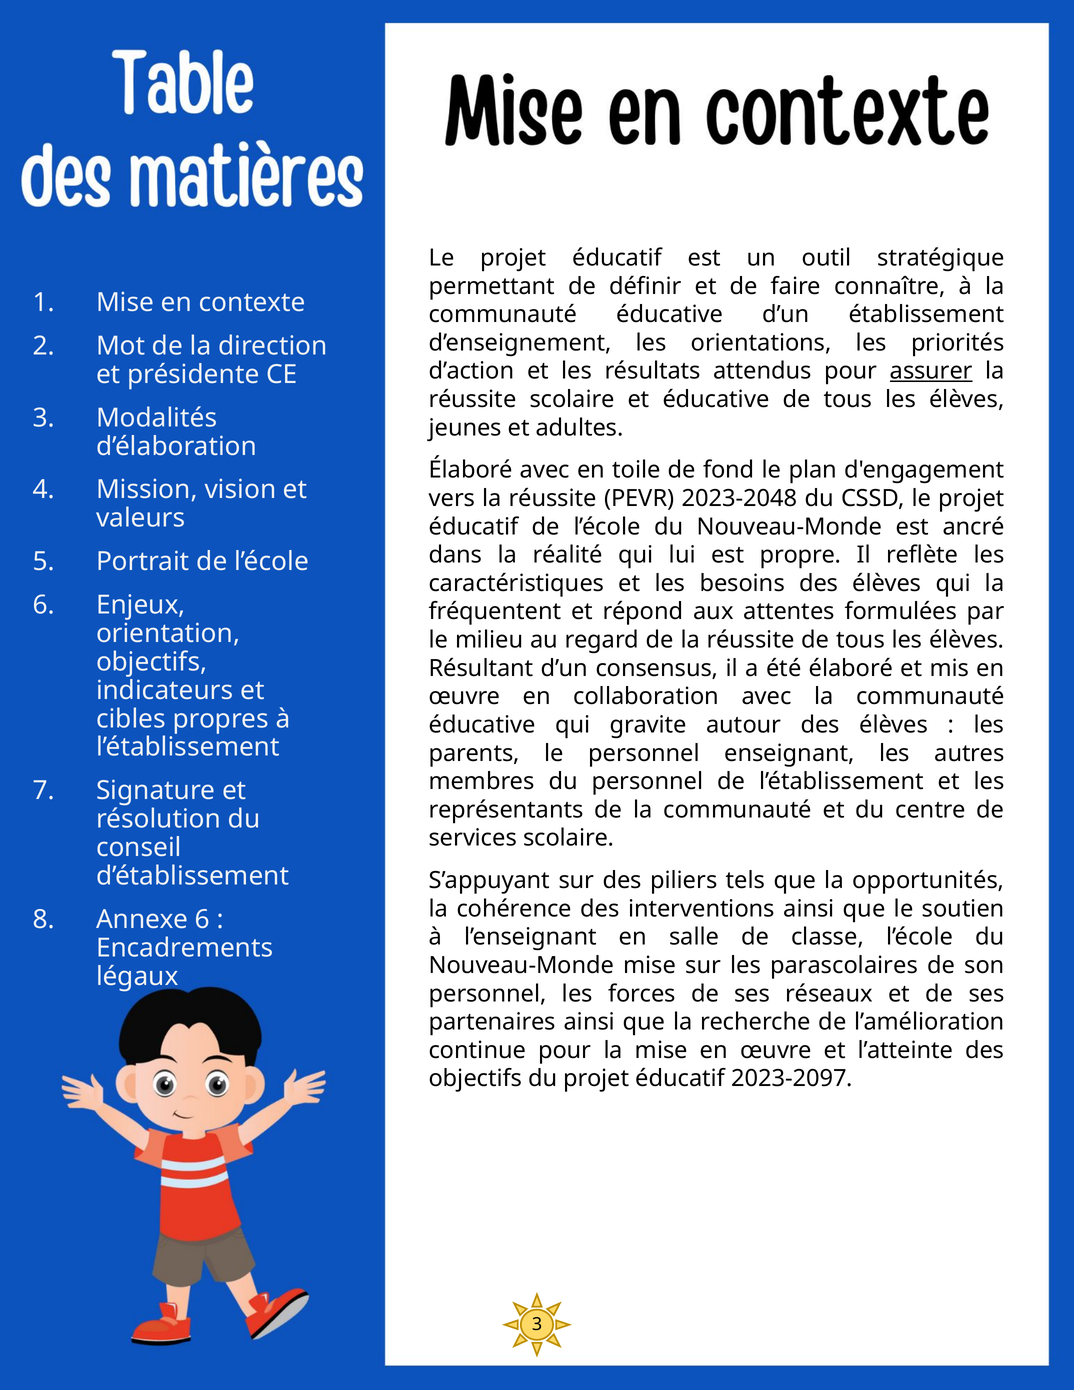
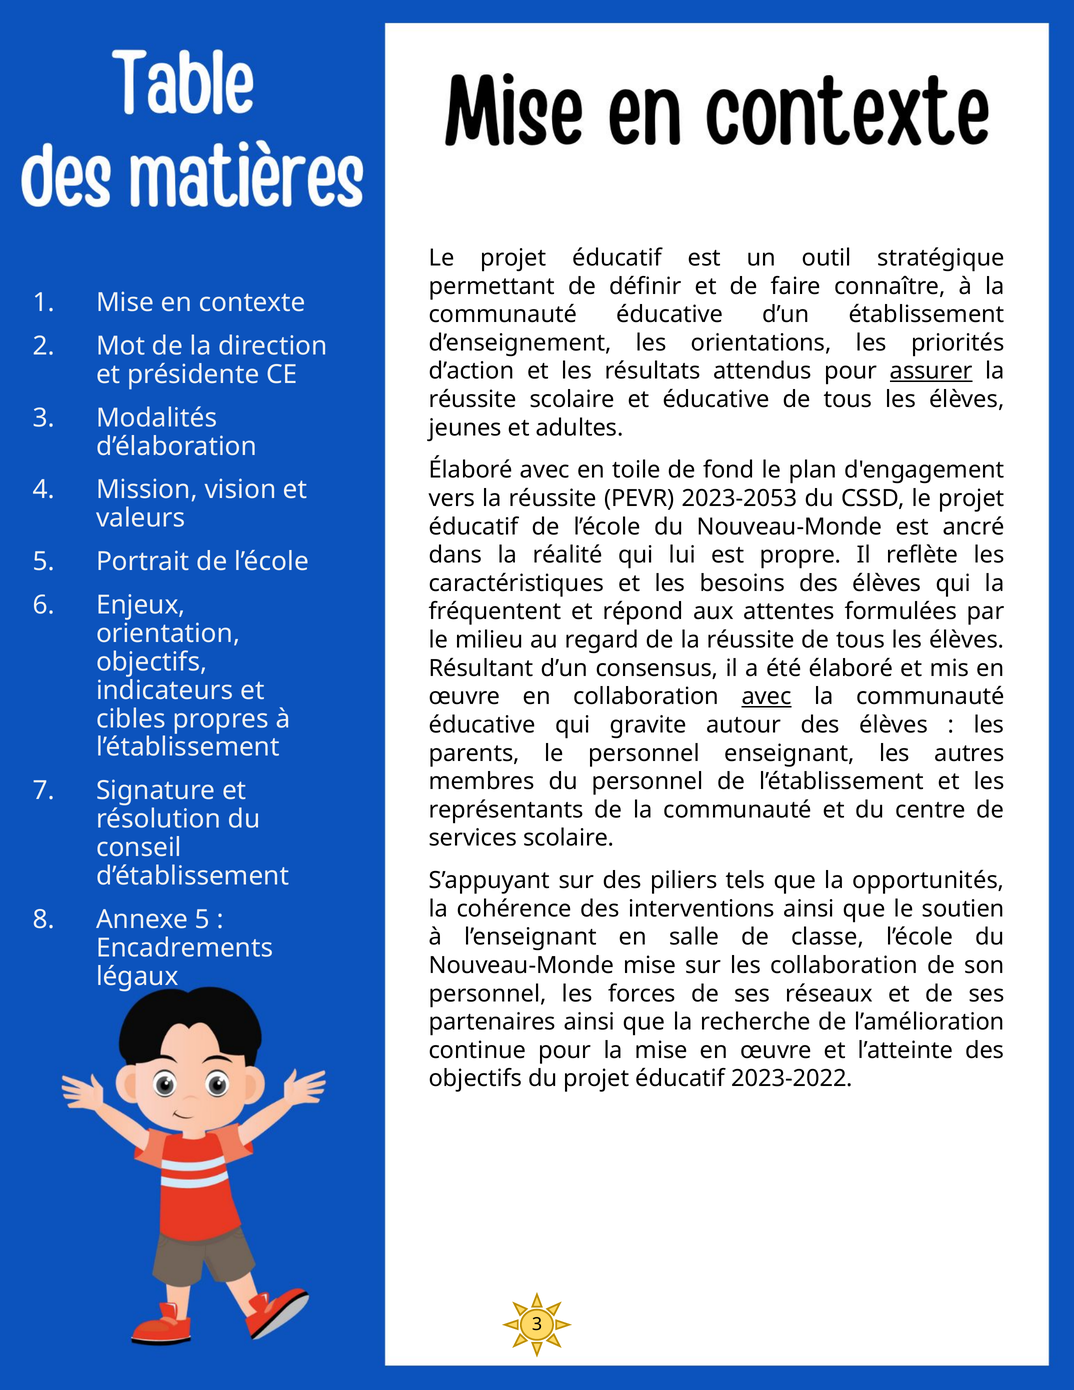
2023-2048: 2023-2048 -> 2023-2053
avec at (767, 697) underline: none -> present
Annexe 6: 6 -> 5
les parascolaires: parascolaires -> collaboration
2023-2097: 2023-2097 -> 2023-2022
